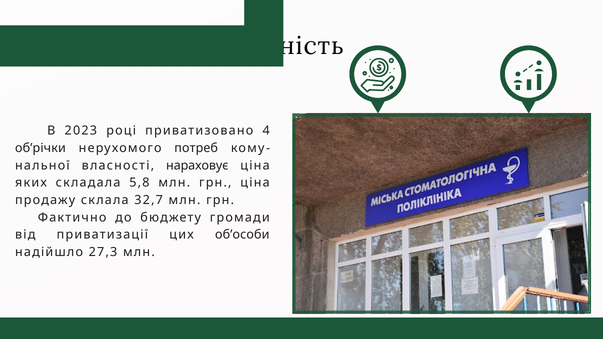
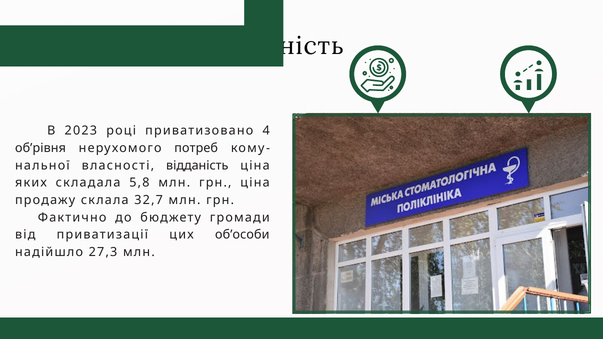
об’річки: об’річки -> об’рівня
нараховує: нараховує -> відданість
